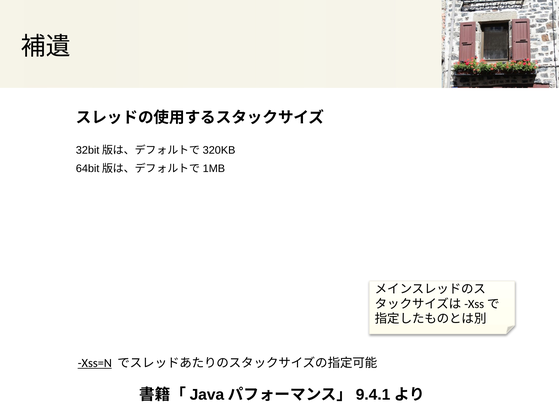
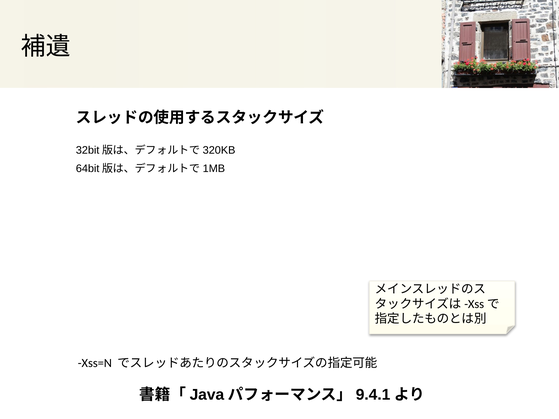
Xss=N underline: present -> none
